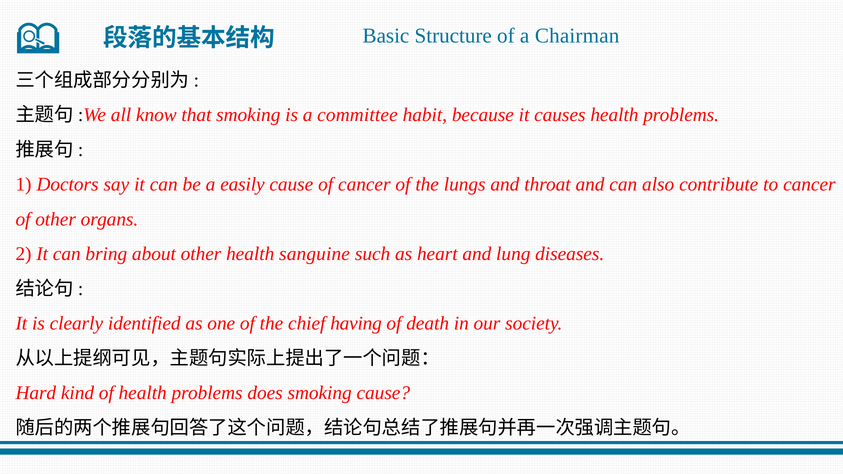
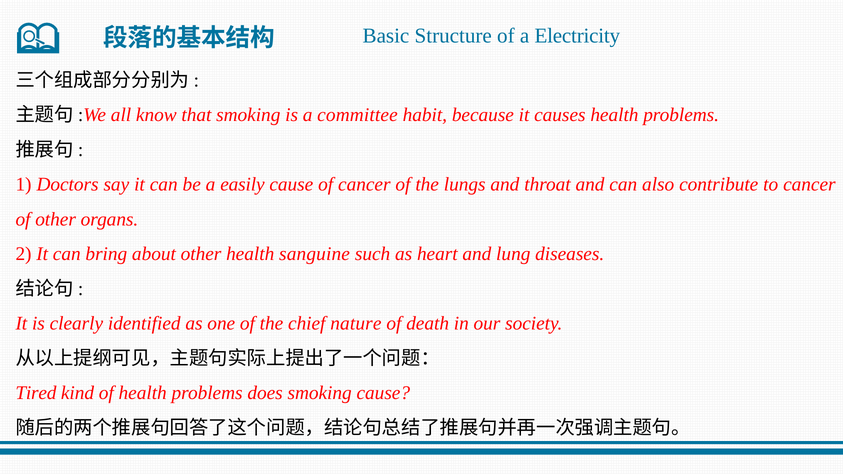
Chairman: Chairman -> Electricity
having: having -> nature
Hard: Hard -> Tired
